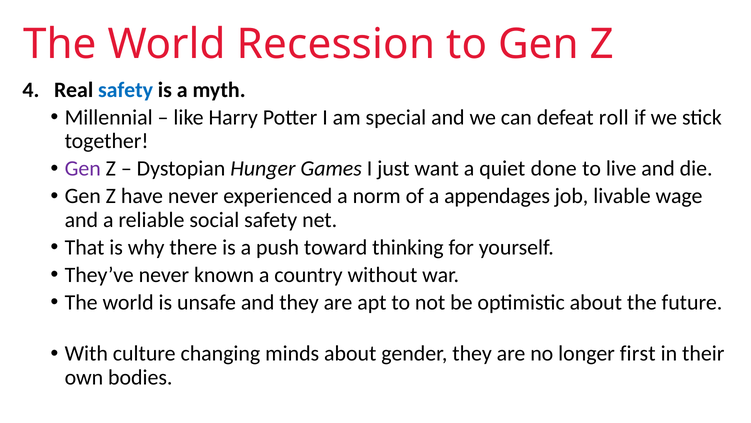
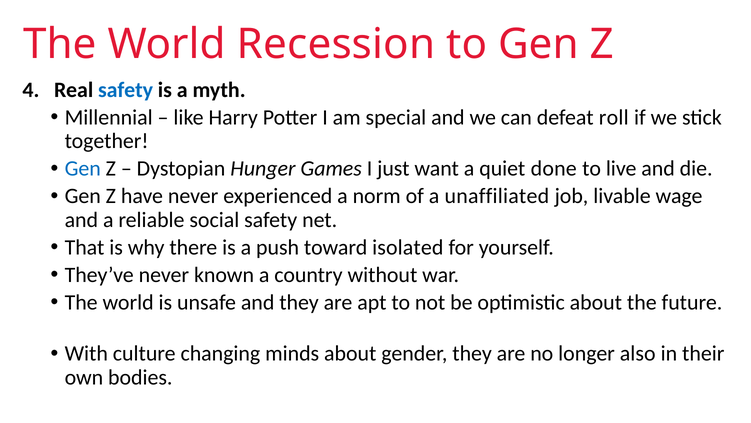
Gen at (83, 168) colour: purple -> blue
appendages: appendages -> unaffiliated
thinking: thinking -> isolated
first: first -> also
